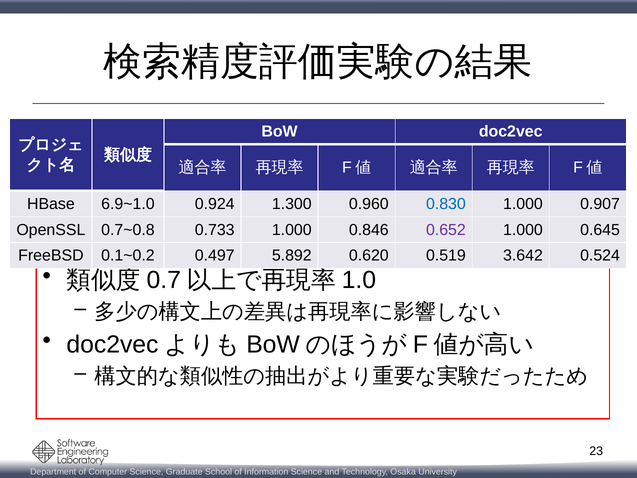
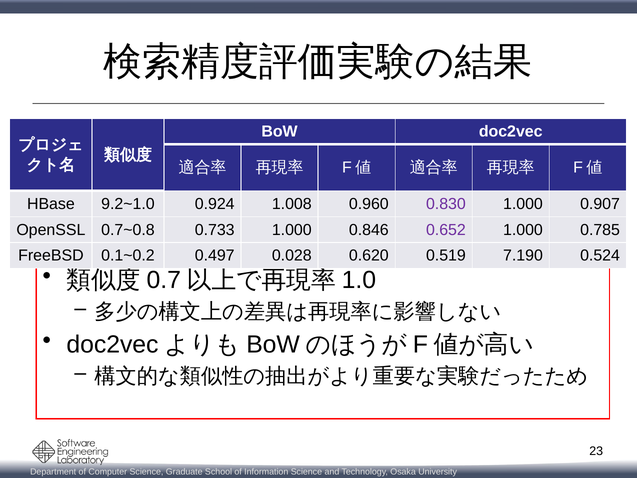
6.9~1.0: 6.9~1.0 -> 9.2~1.0
1.300: 1.300 -> 1.008
0.830 colour: blue -> purple
0.645: 0.645 -> 0.785
5.892: 5.892 -> 0.028
3.642: 3.642 -> 7.190
